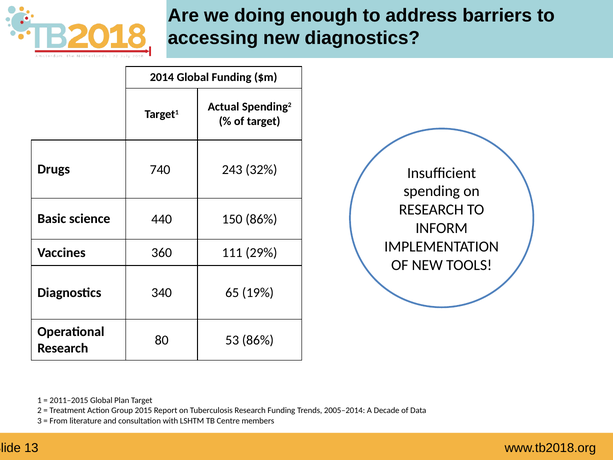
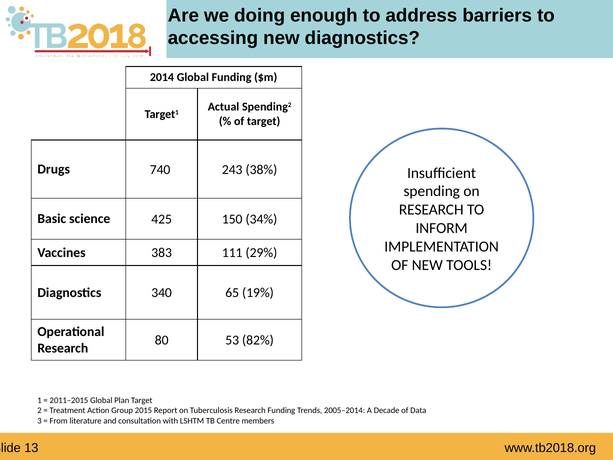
32%: 32% -> 38%
440: 440 -> 425
150 86%: 86% -> 34%
360: 360 -> 383
53 86%: 86% -> 82%
